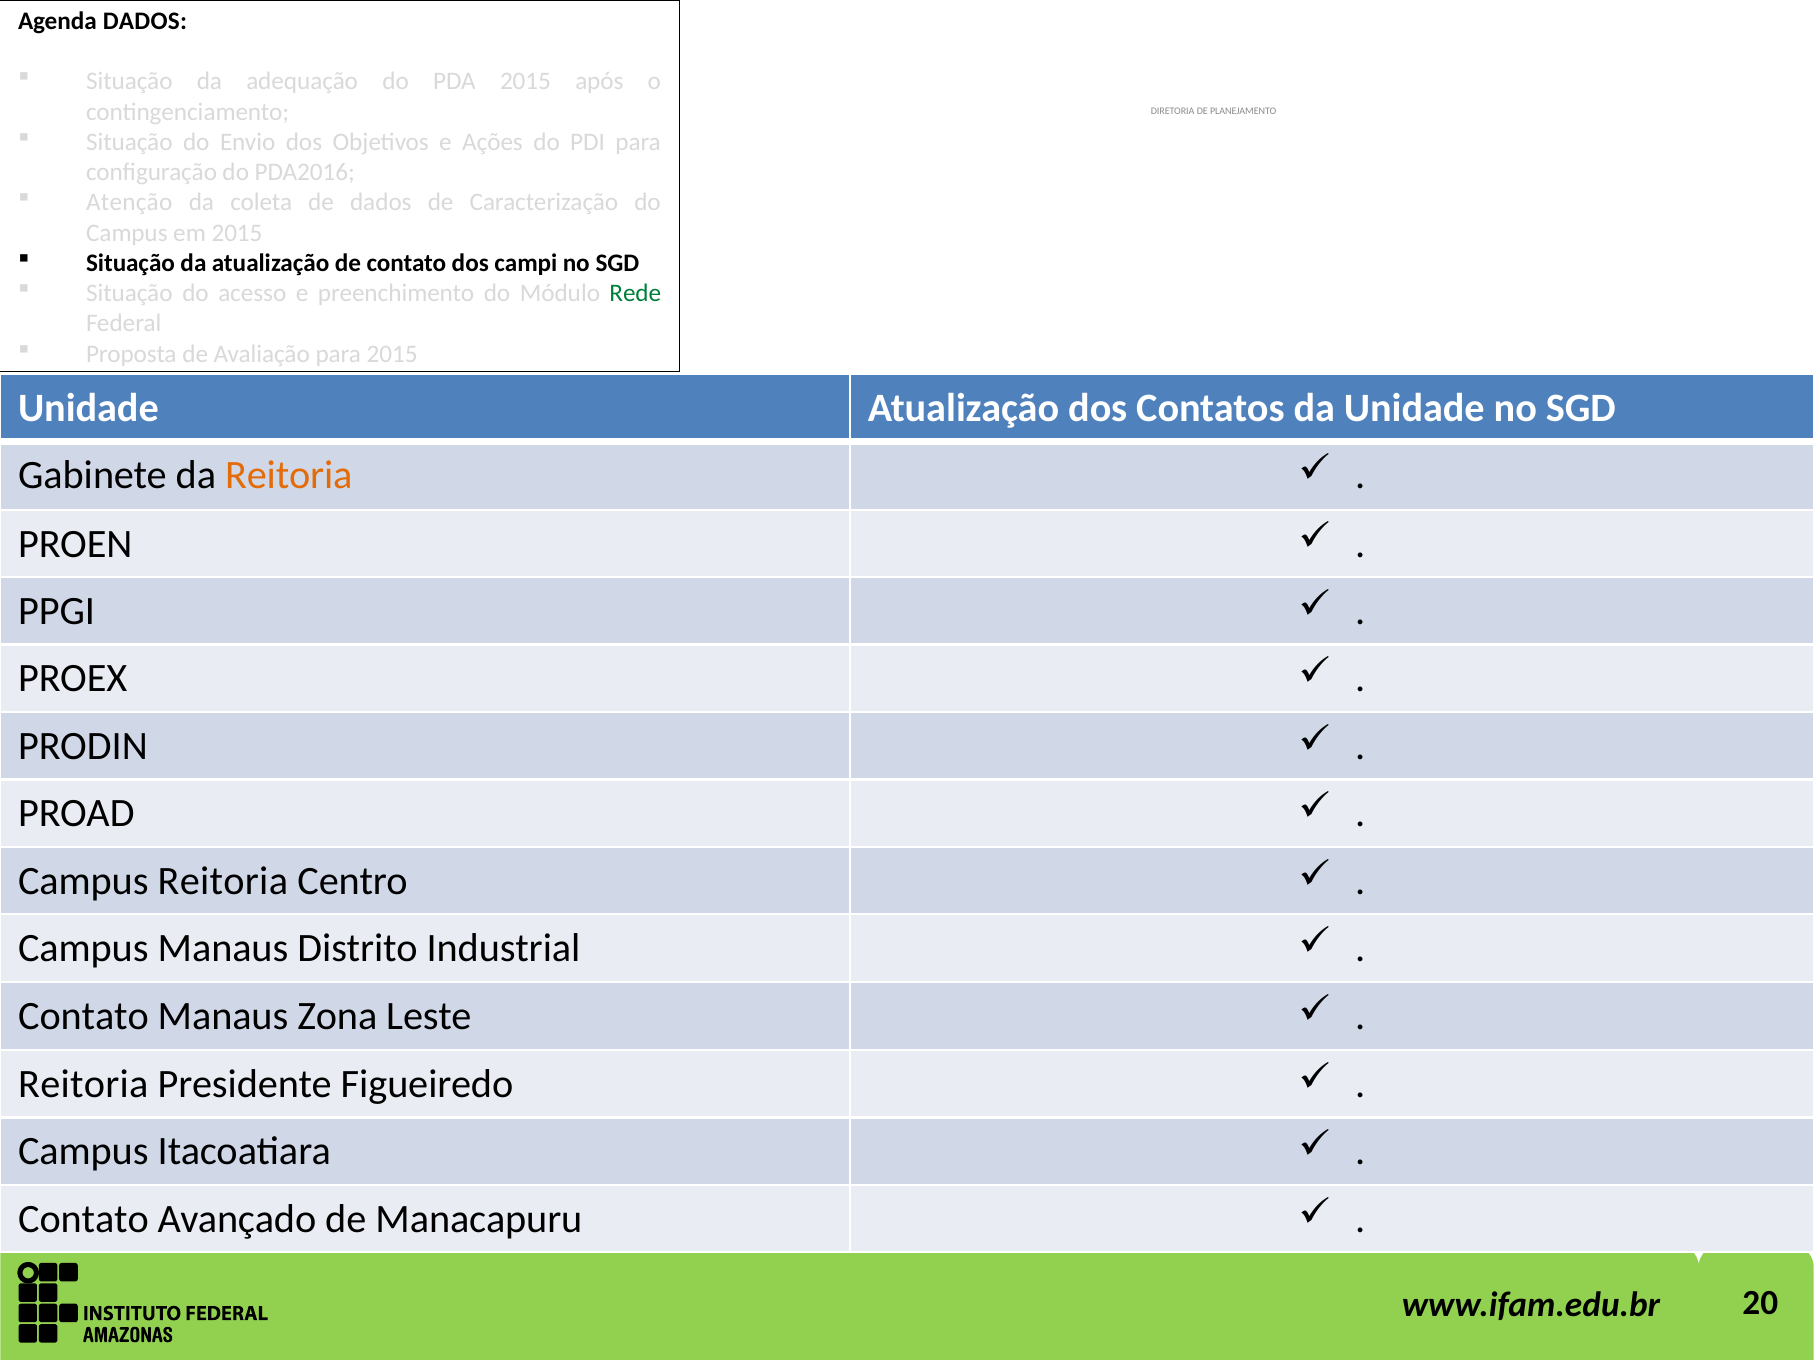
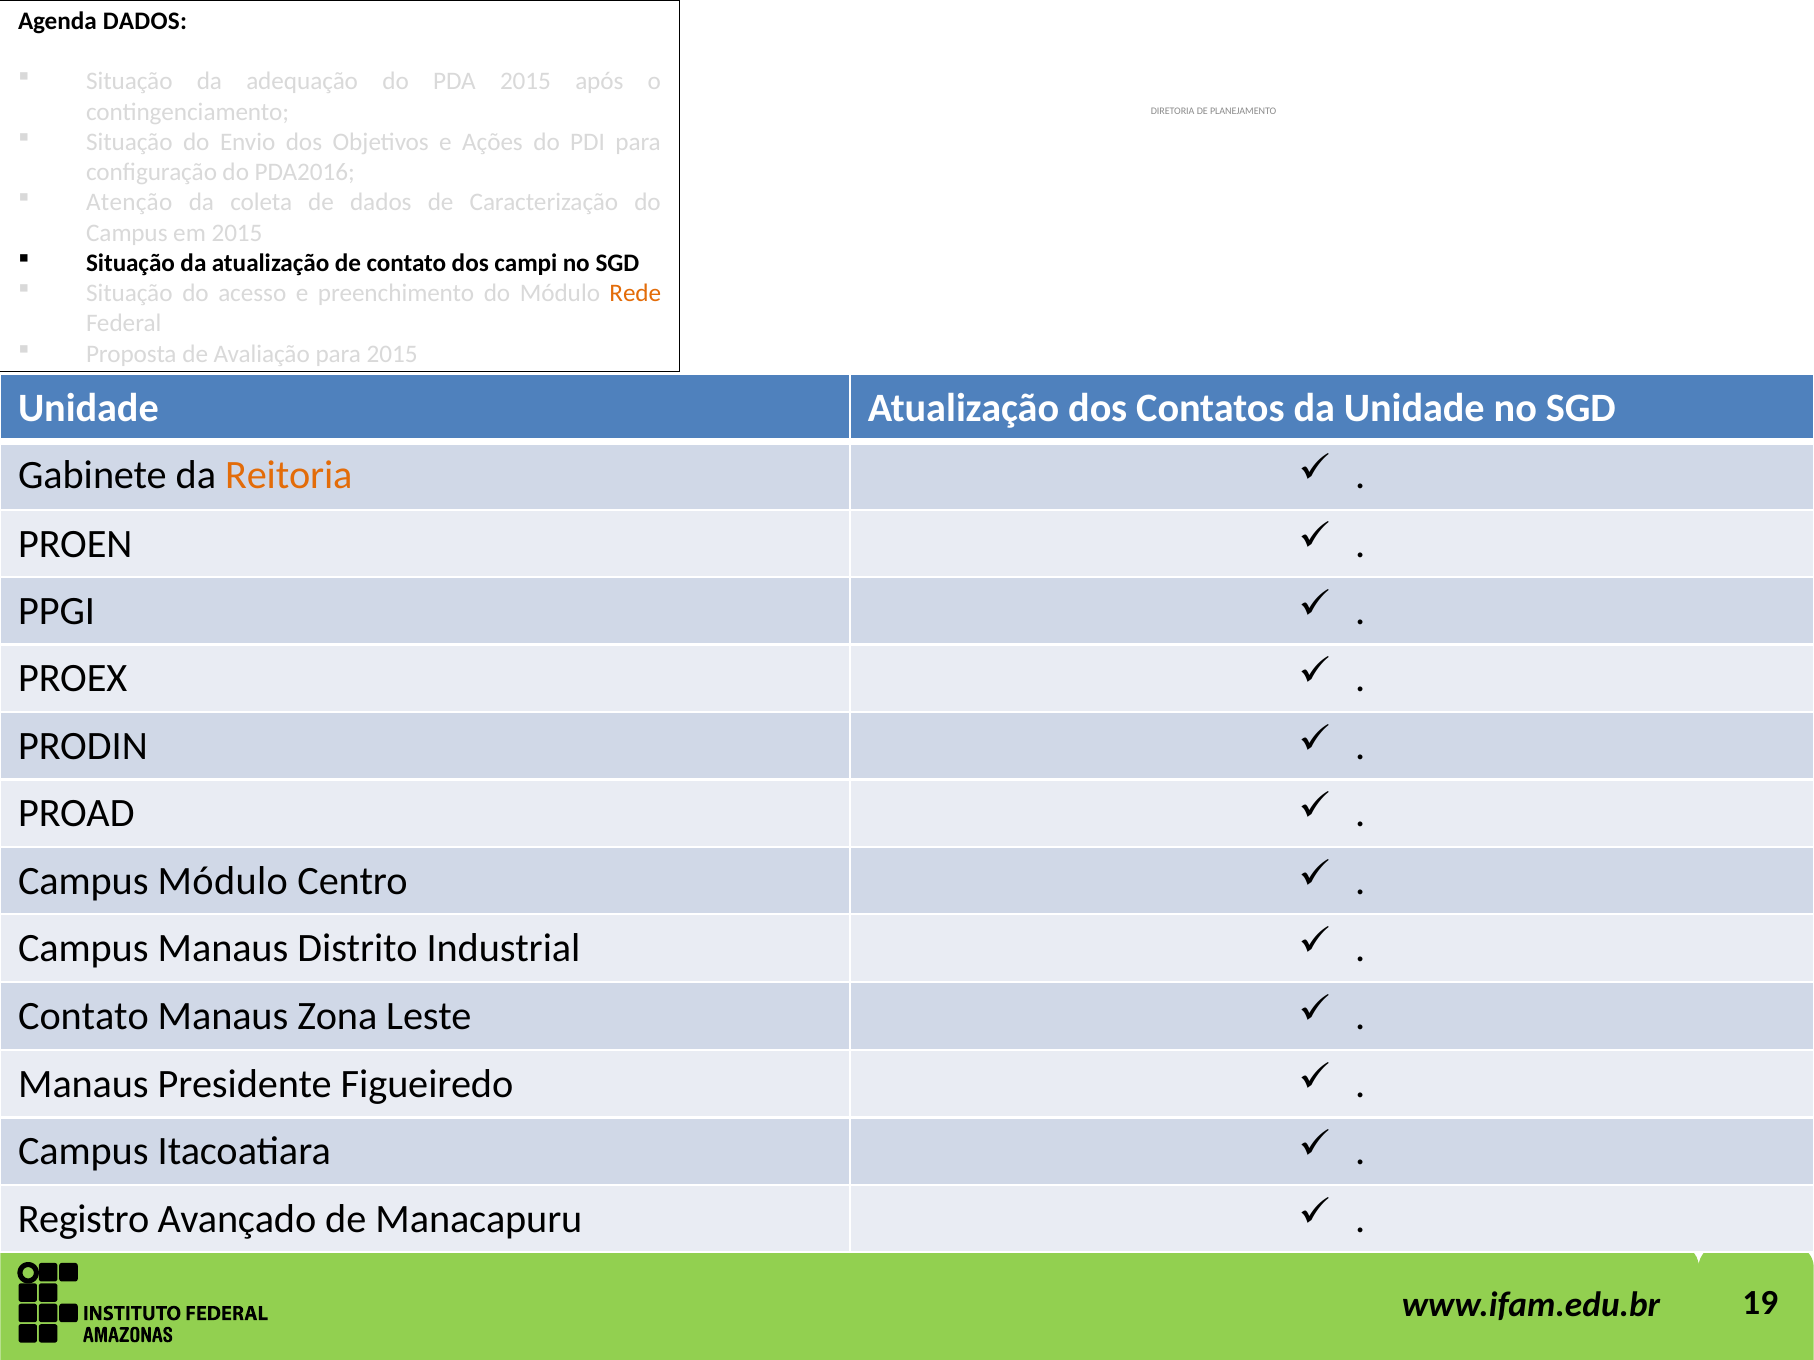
Rede colour: green -> orange
Campus Reitoria: Reitoria -> Módulo
Reitoria at (83, 1085): Reitoria -> Manaus
Contato at (83, 1220): Contato -> Registro
20: 20 -> 19
